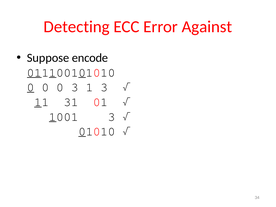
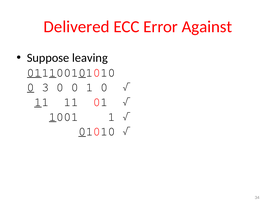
Detecting: Detecting -> Delivered
encode: encode -> leaving
0 at (45, 87): 0 -> 3
0 3: 3 -> 0
1 3: 3 -> 0
11 31: 31 -> 11
1001 3: 3 -> 1
